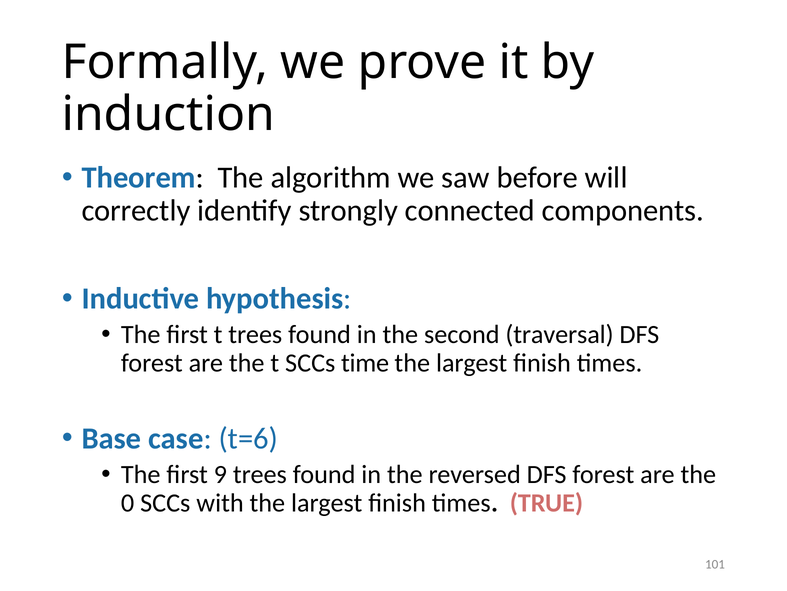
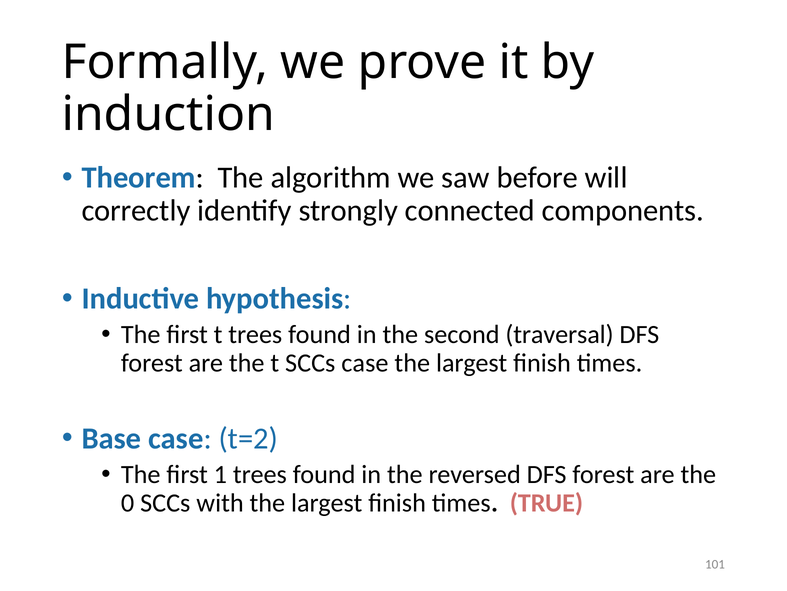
SCCs time: time -> case
t=6: t=6 -> t=2
9: 9 -> 1
